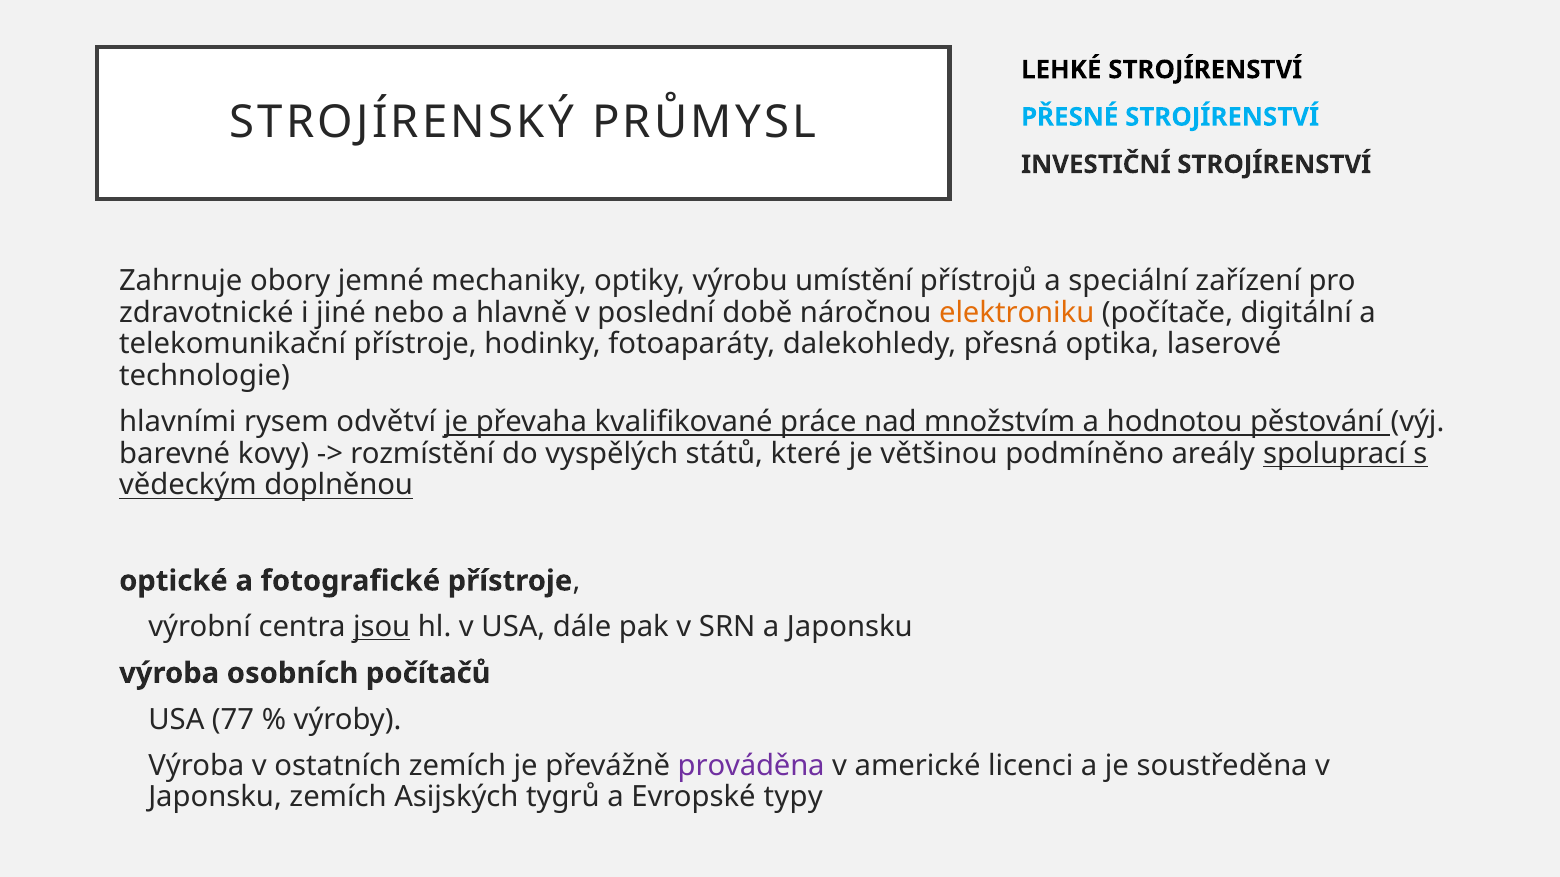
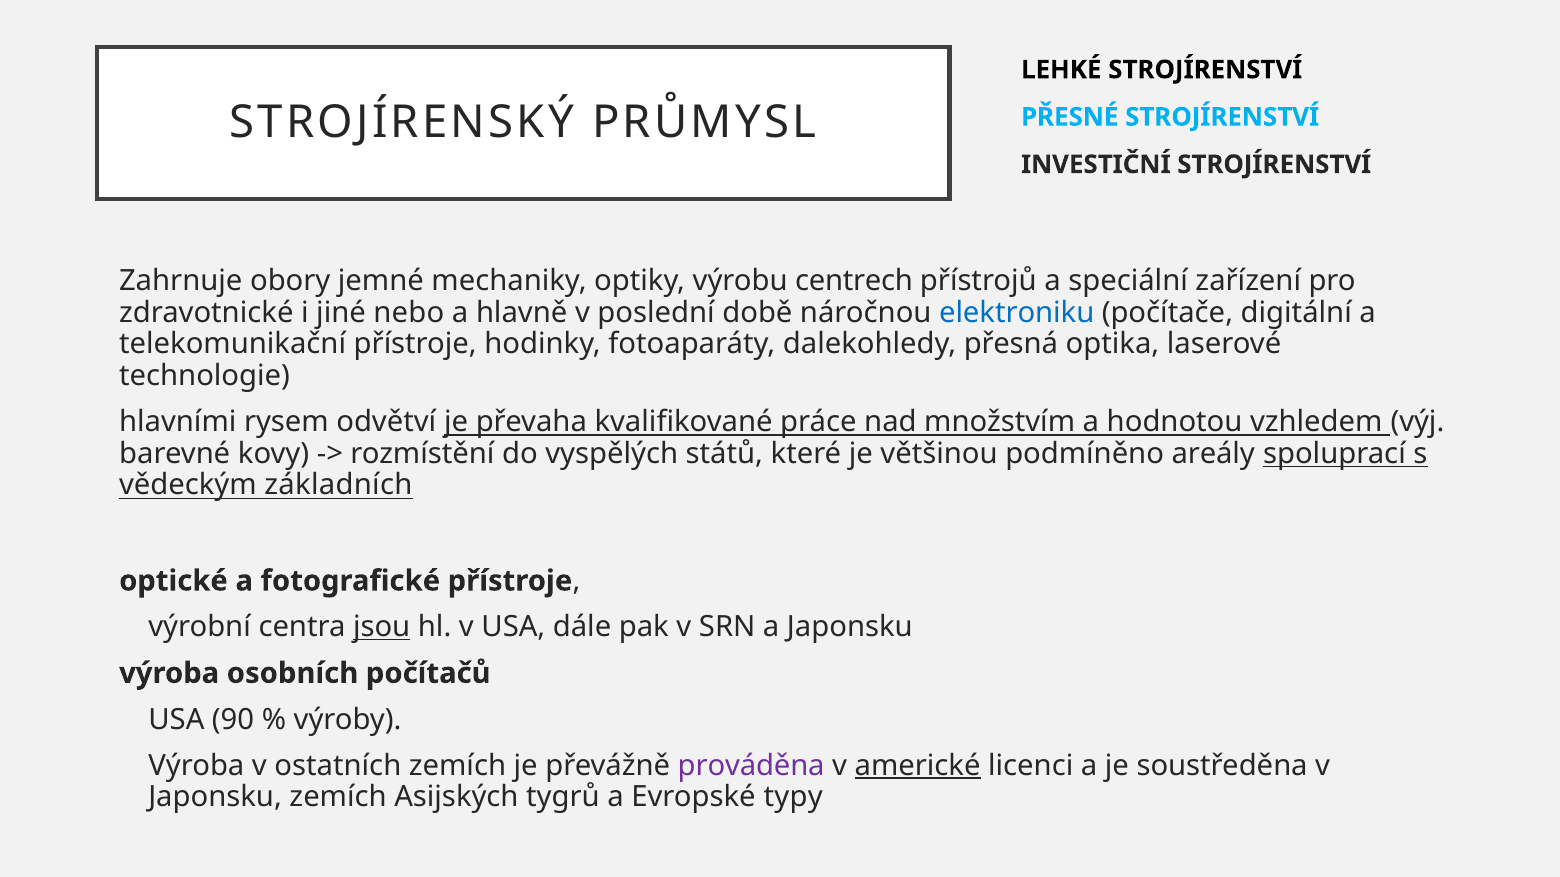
umístění: umístění -> centrech
elektroniku colour: orange -> blue
pěstování: pěstování -> vzhledem
doplněnou: doplněnou -> základních
77: 77 -> 90
americké underline: none -> present
